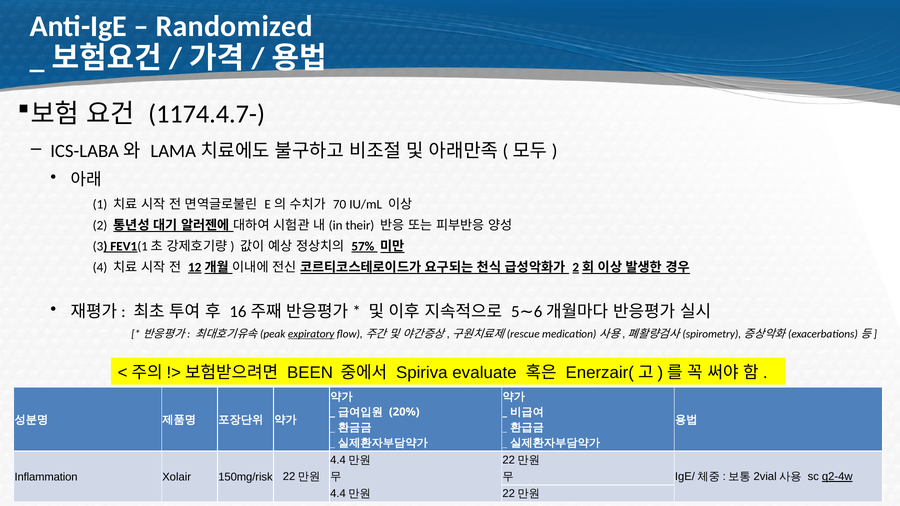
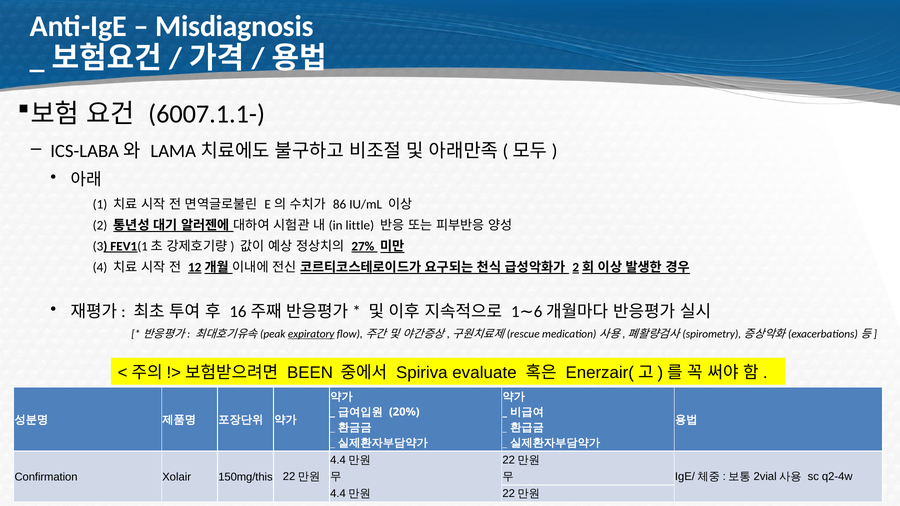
Randomized: Randomized -> Misdiagnosis
1174.4.7-: 1174.4.7- -> 6007.1.1-
70: 70 -> 86
their: their -> little
57%: 57% -> 27%
5 at (515, 312): 5 -> 1
q2-4w underline: present -> none
Inflammation: Inflammation -> Confirmation
150mg/risk: 150mg/risk -> 150mg/this
